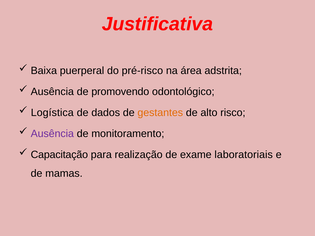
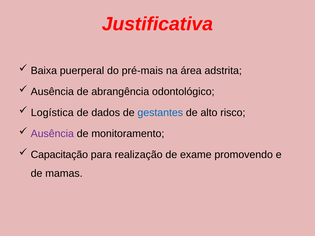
pré-risco: pré-risco -> pré-mais
promovendo: promovendo -> abrangência
gestantes colour: orange -> blue
laboratoriais: laboratoriais -> promovendo
